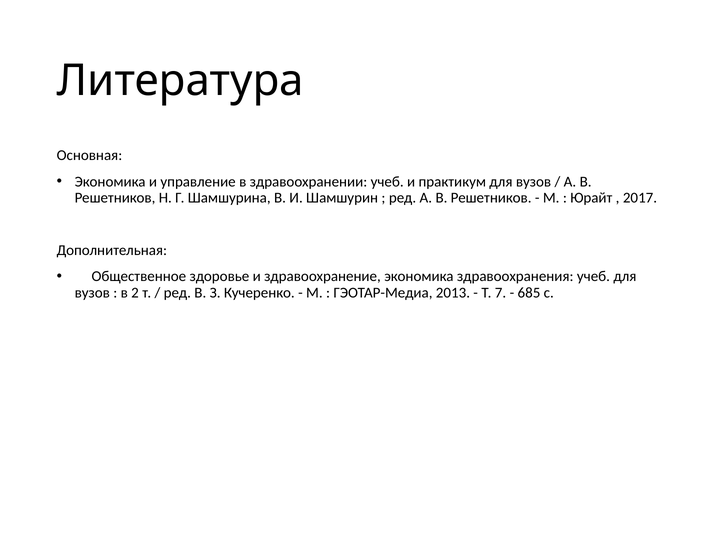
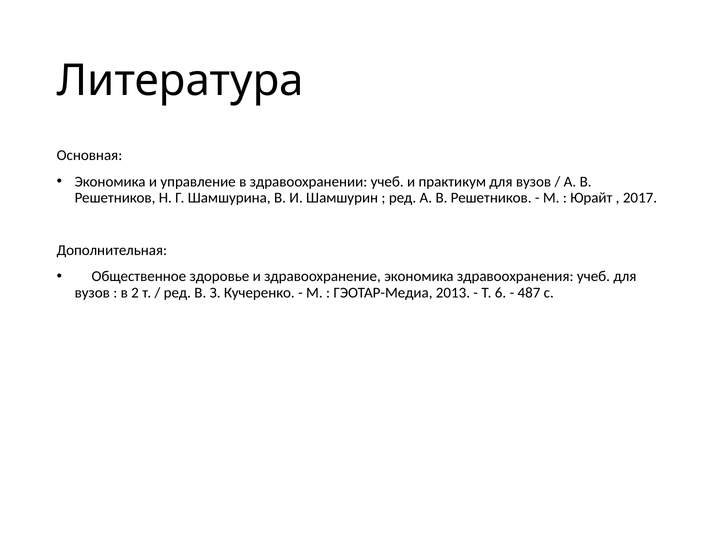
7: 7 -> 6
685: 685 -> 487
